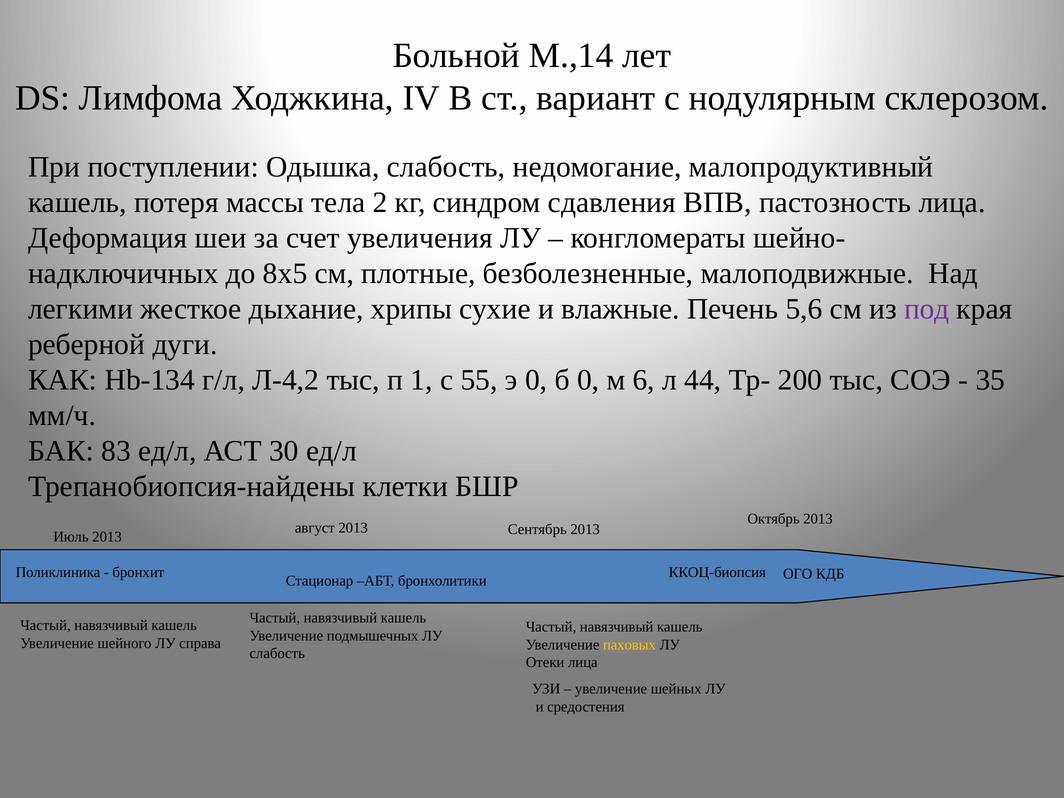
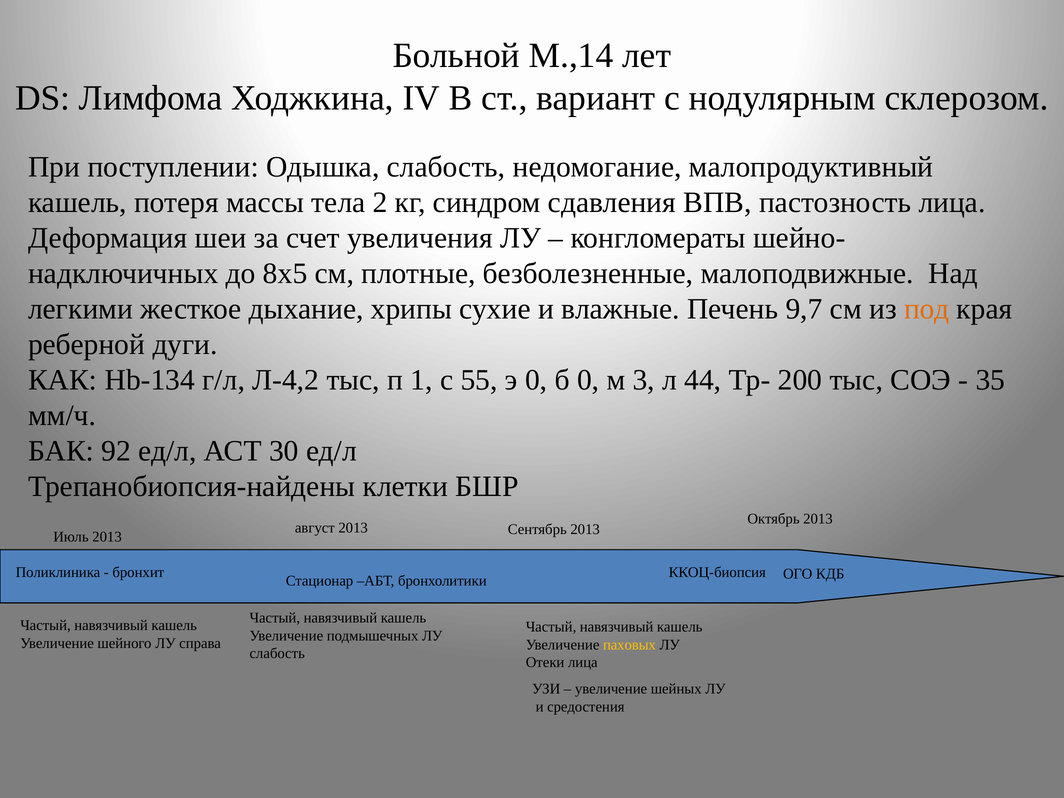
5,6: 5,6 -> 9,7
под colour: purple -> orange
6: 6 -> 3
83: 83 -> 92
